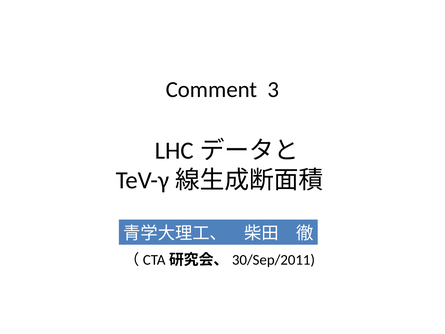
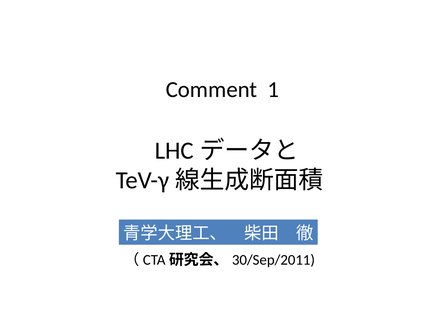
3: 3 -> 1
